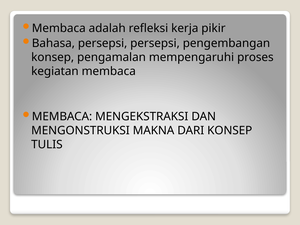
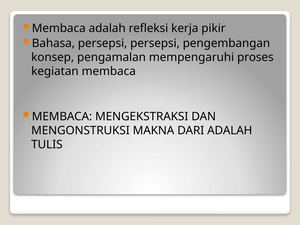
DARI KONSEP: KONSEP -> ADALAH
